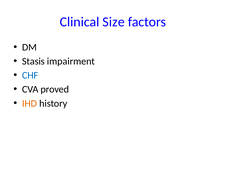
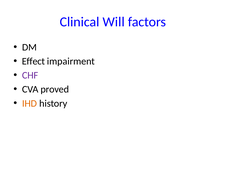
Size: Size -> Will
Stasis: Stasis -> Effect
CHF colour: blue -> purple
